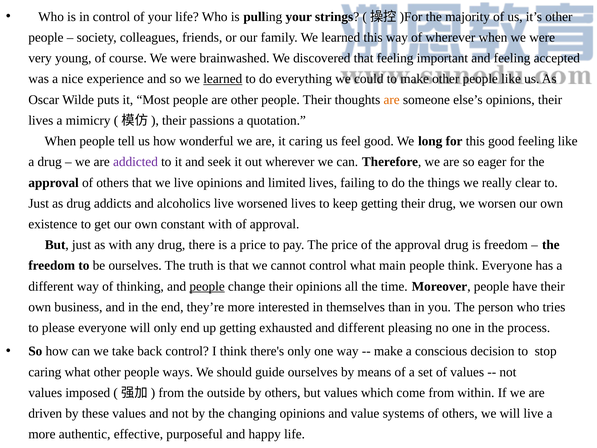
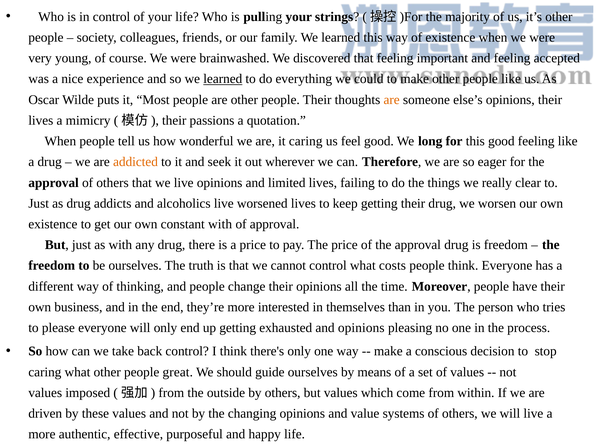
of wherever: wherever -> existence
addicted colour: purple -> orange
main: main -> costs
people at (207, 286) underline: present -> none
and different: different -> opinions
ways: ways -> great
